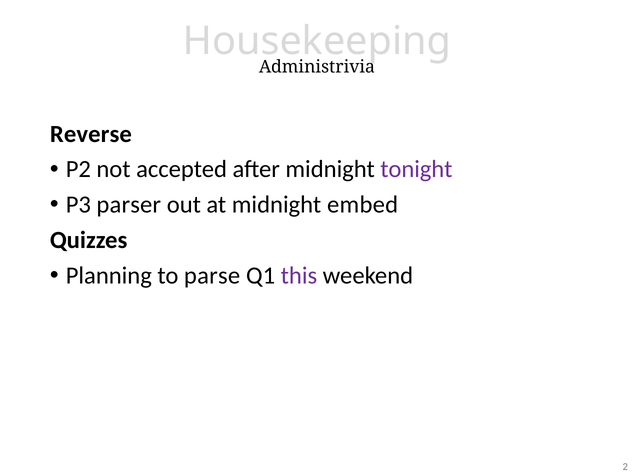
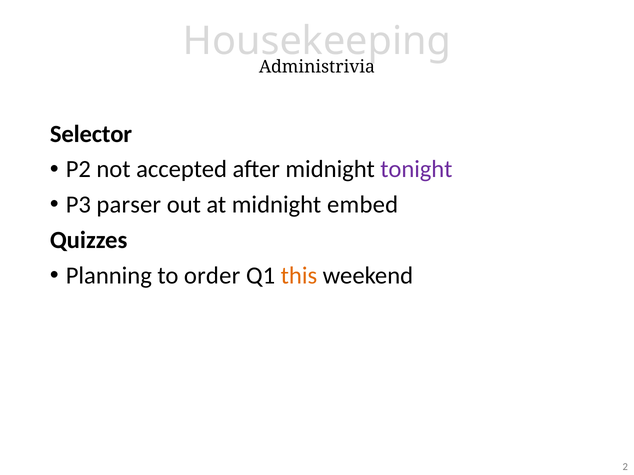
Reverse: Reverse -> Selector
parse: parse -> order
this colour: purple -> orange
